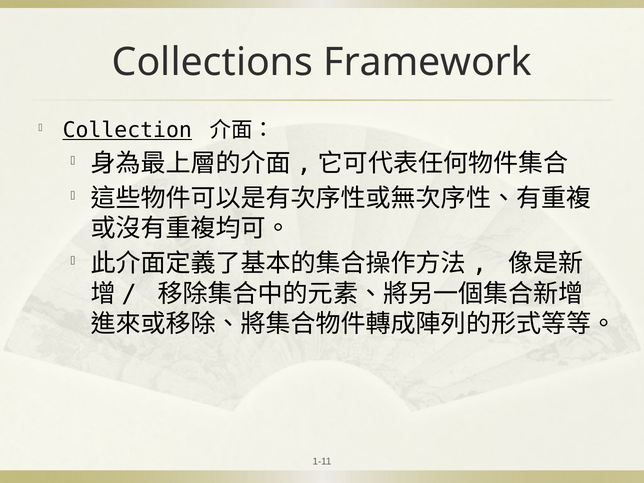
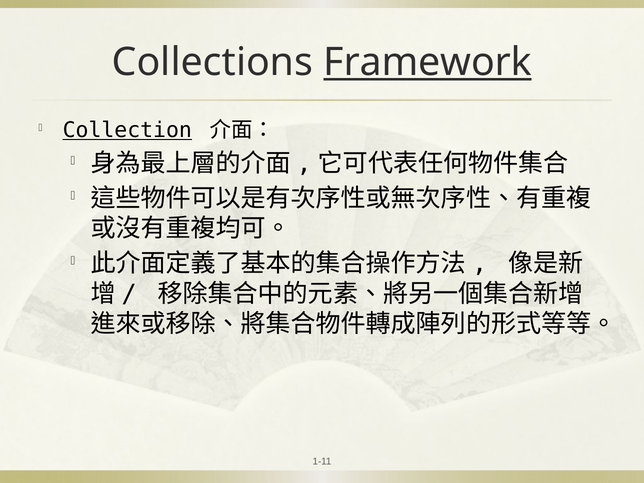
Framework underline: none -> present
